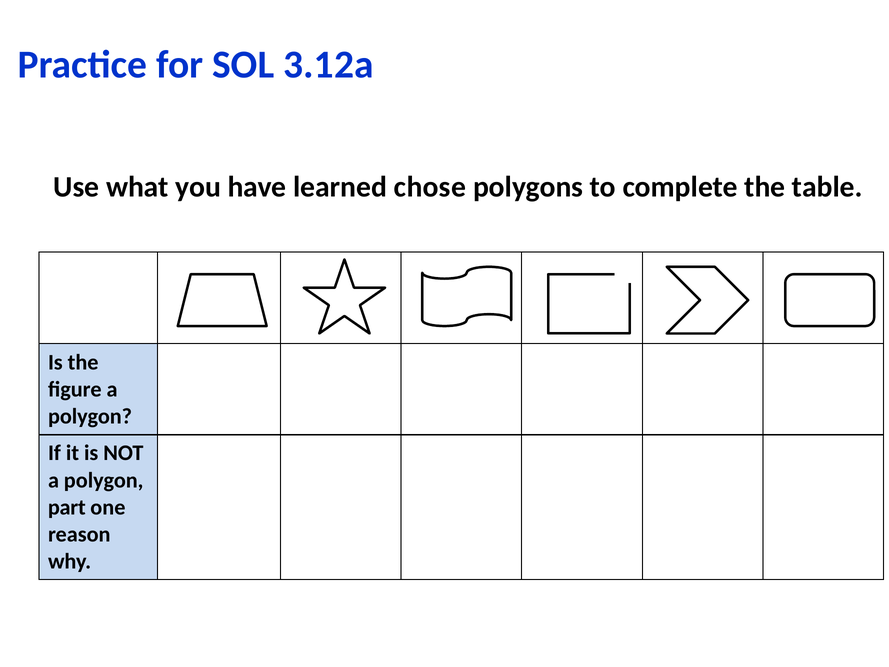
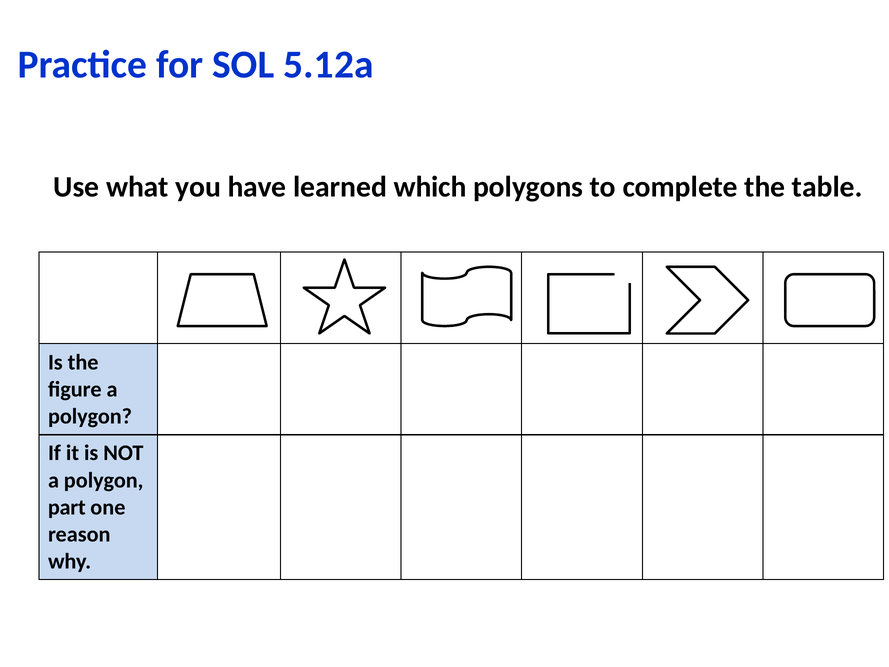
3.12a: 3.12a -> 5.12a
chose: chose -> which
